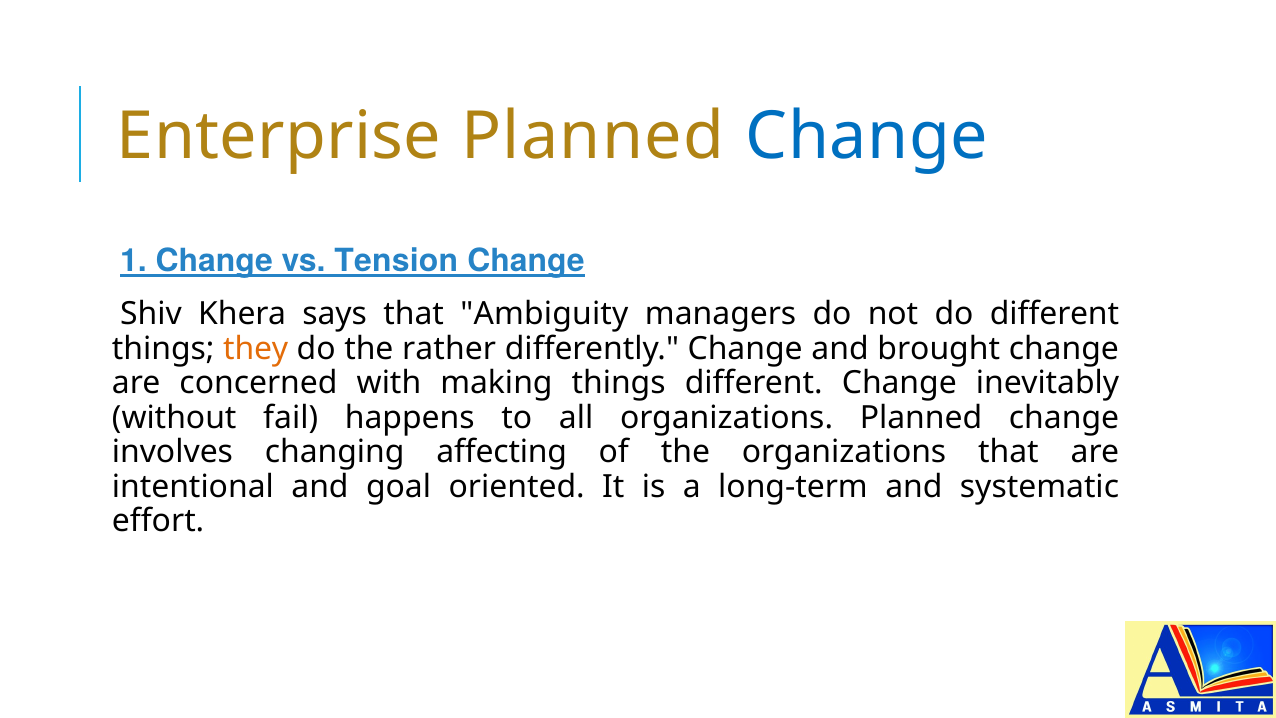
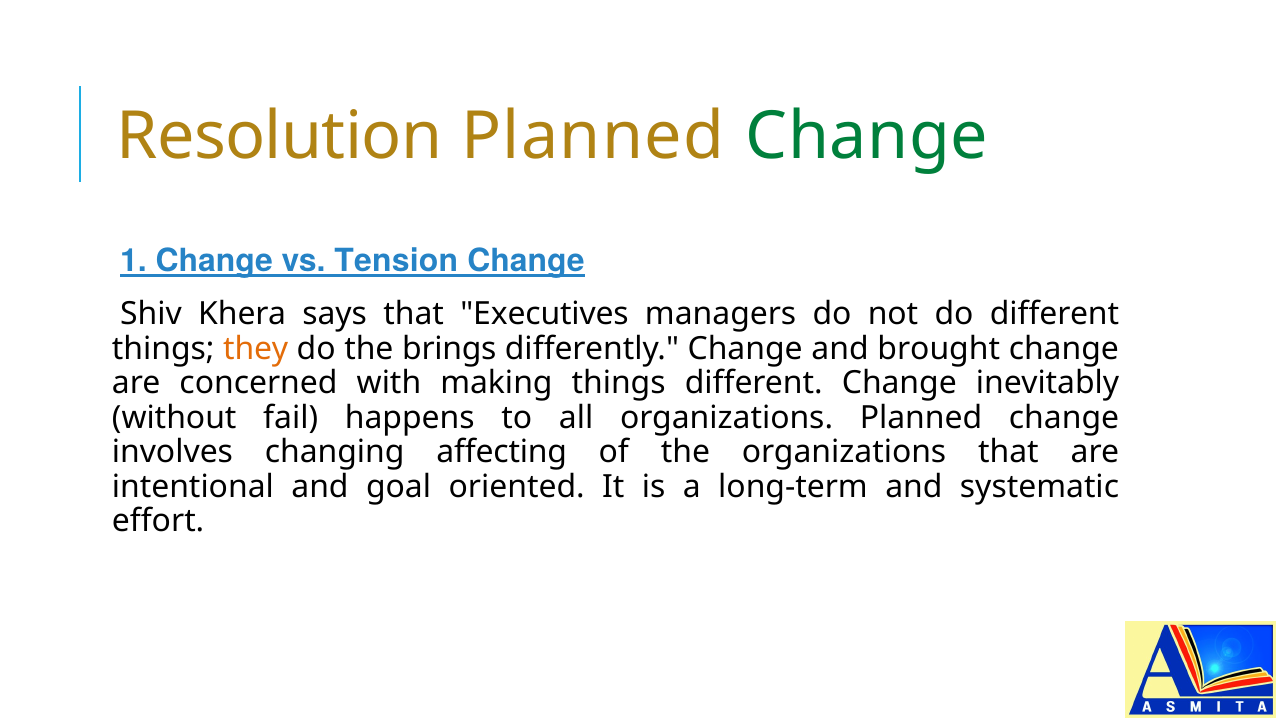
Enterprise: Enterprise -> Resolution
Change at (867, 137) colour: blue -> green
Ambiguity: Ambiguity -> Executives
rather: rather -> brings
